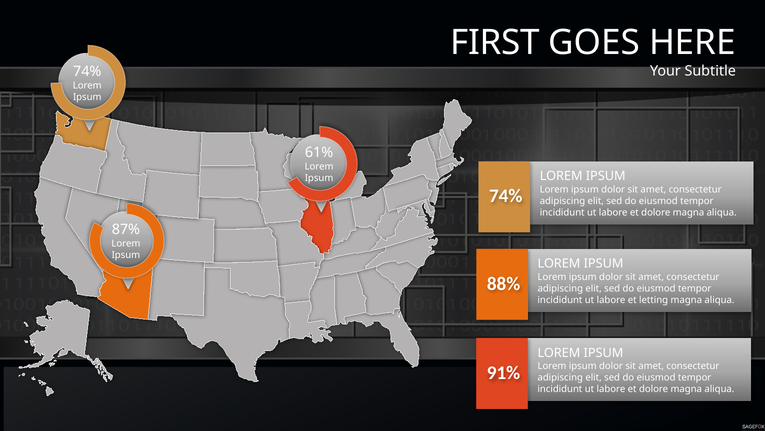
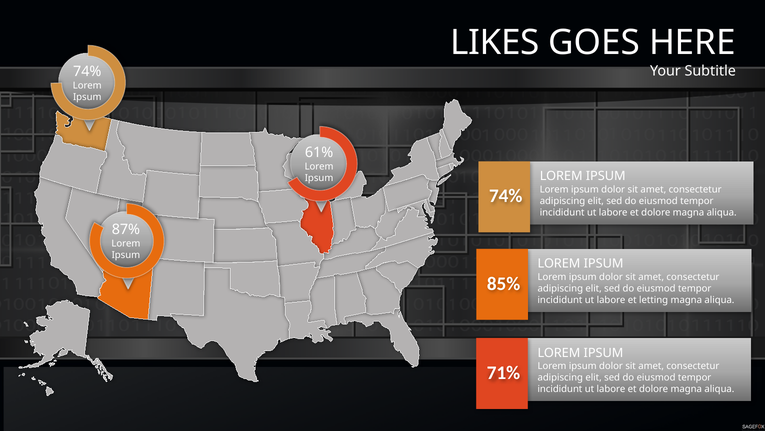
FIRST: FIRST -> LIKES
88%: 88% -> 85%
91%: 91% -> 71%
